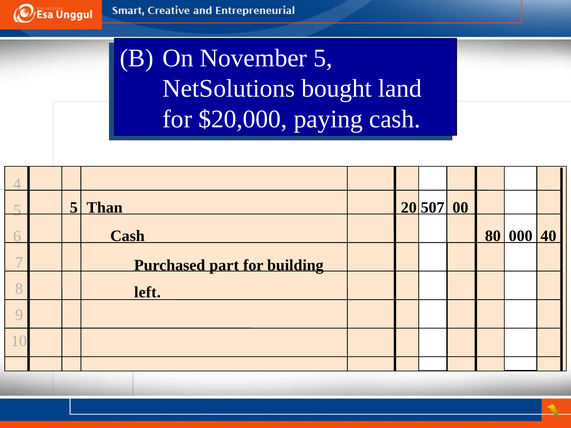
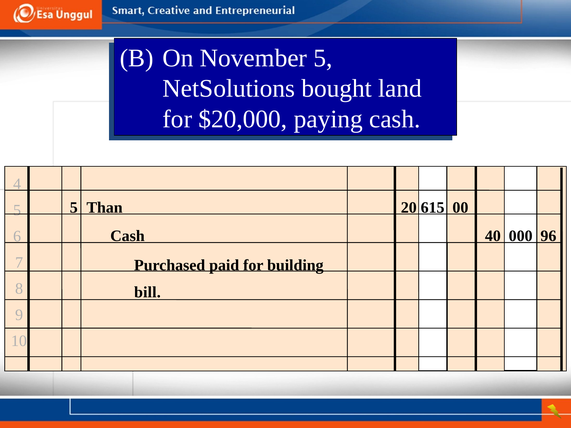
507: 507 -> 615
80: 80 -> 40
40: 40 -> 96
part: part -> paid
left: left -> bill
